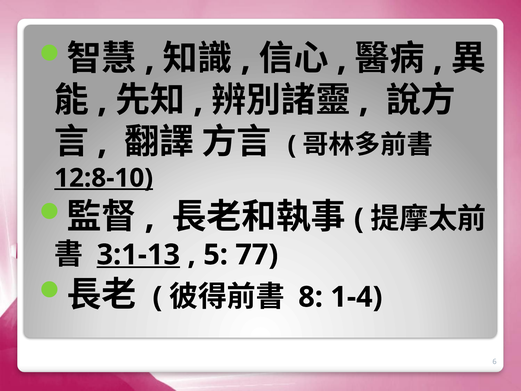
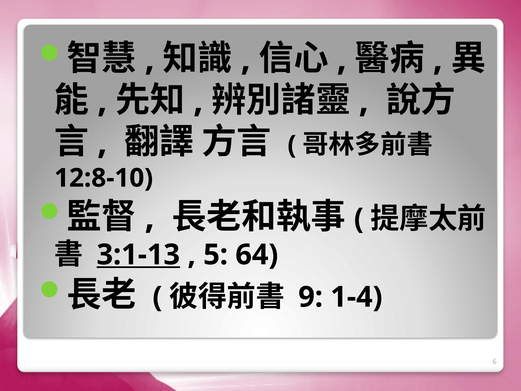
12:8-10 underline: present -> none
77: 77 -> 64
8: 8 -> 9
